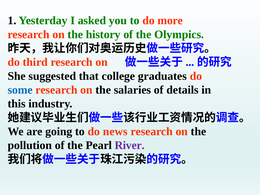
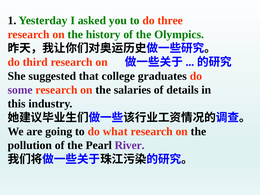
more: more -> three
some colour: blue -> purple
news: news -> what
